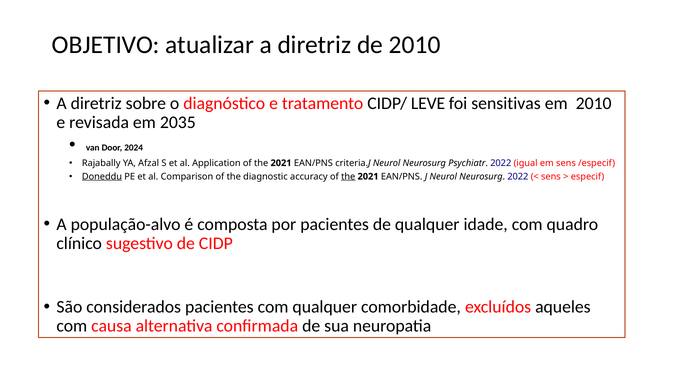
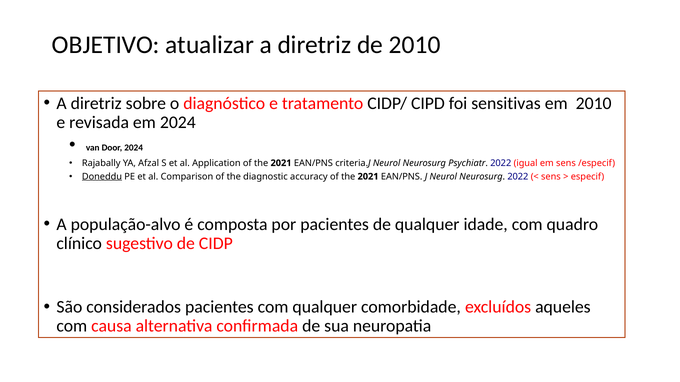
LEVE: LEVE -> CIPD
em 2035: 2035 -> 2024
the at (348, 177) underline: present -> none
